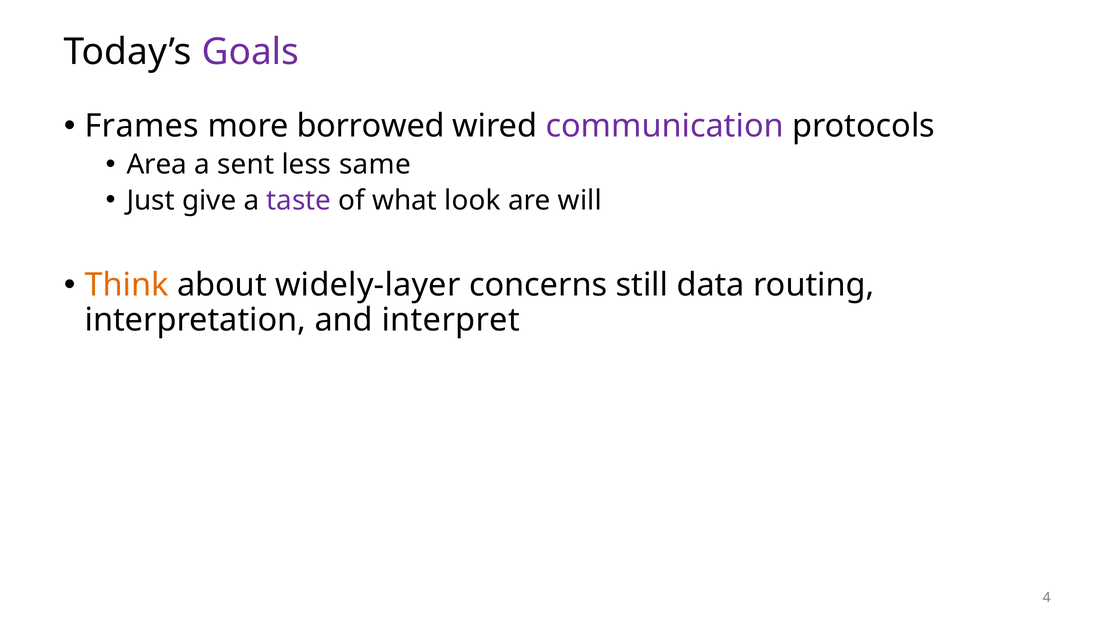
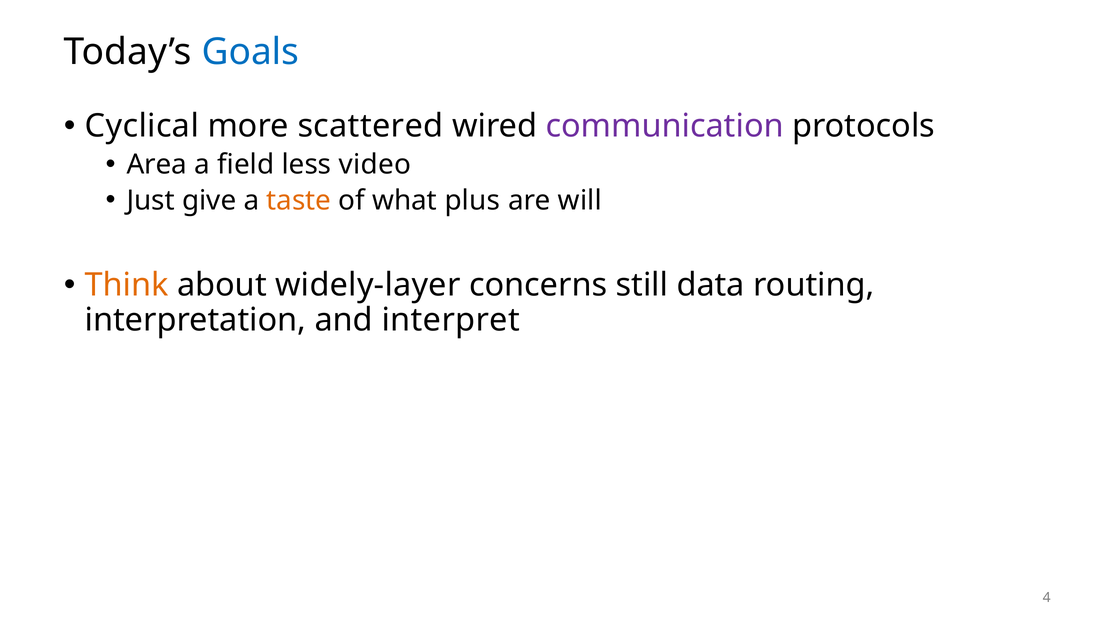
Goals colour: purple -> blue
Frames: Frames -> Cyclical
borrowed: borrowed -> scattered
sent: sent -> field
same: same -> video
taste colour: purple -> orange
look: look -> plus
